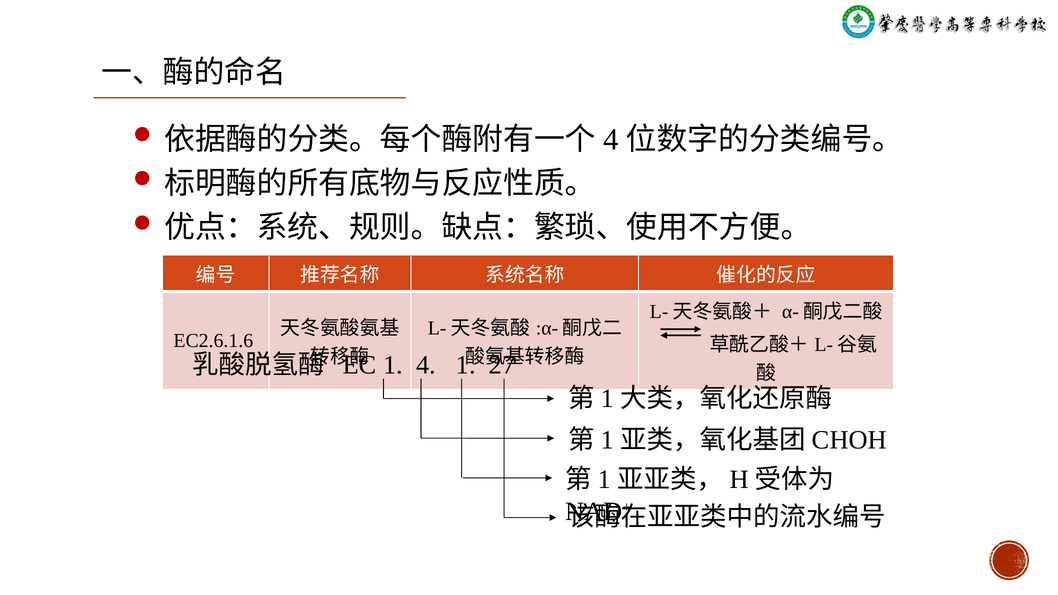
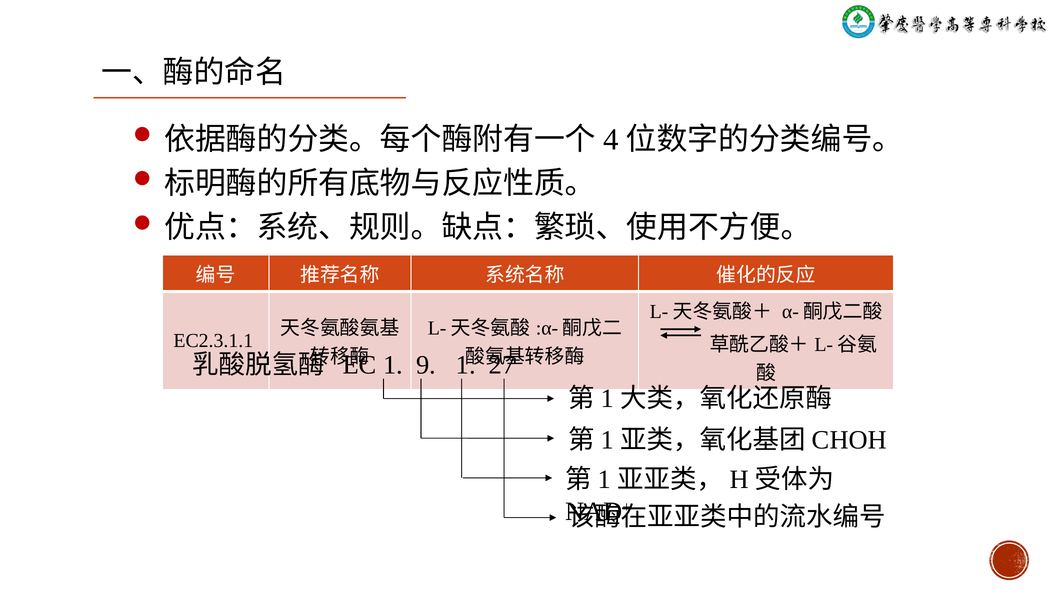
EC2.6.1.6: EC2.6.1.6 -> EC2.3.1.1
1 4: 4 -> 9
